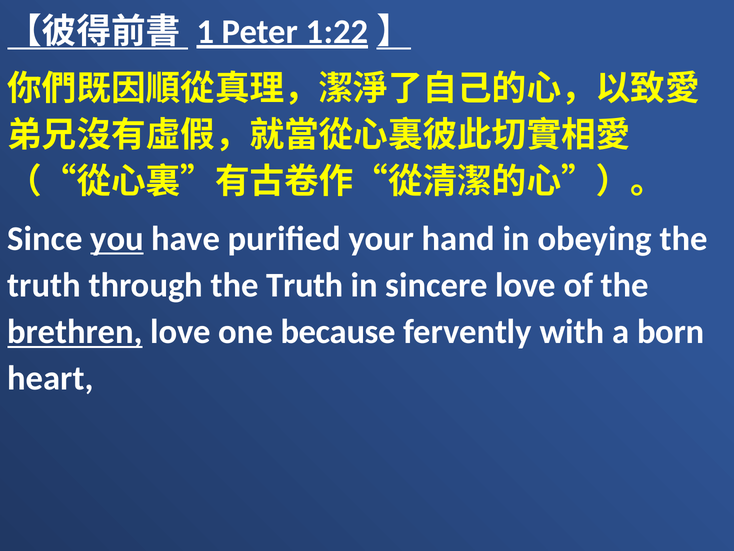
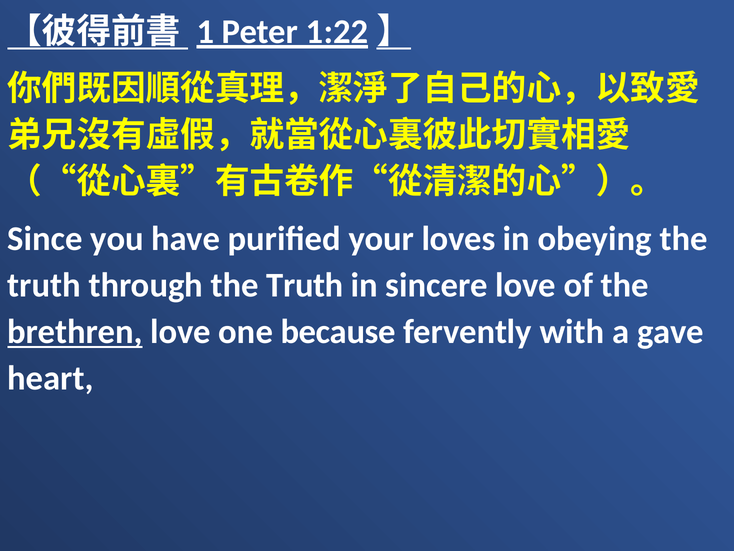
you underline: present -> none
hand: hand -> loves
born: born -> gave
